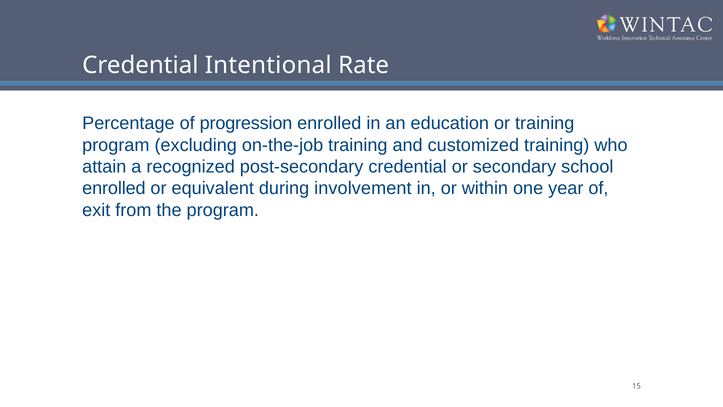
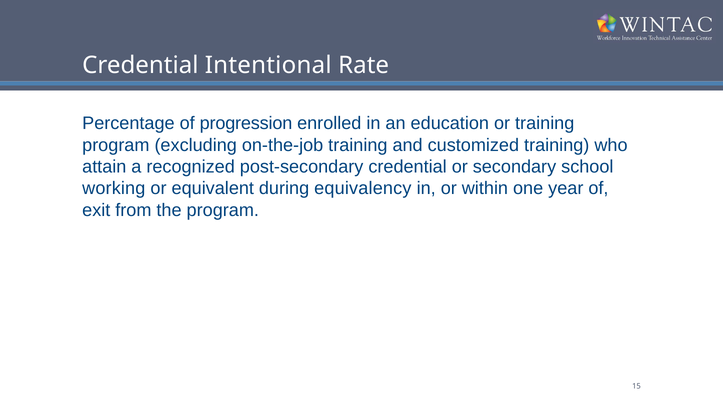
enrolled at (114, 188): enrolled -> working
involvement: involvement -> equivalency
